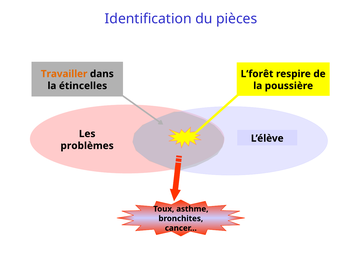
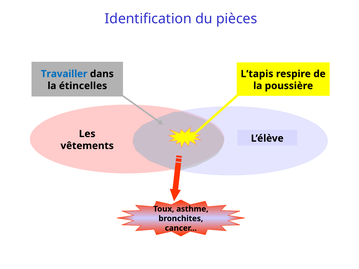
Travailler colour: orange -> blue
L’forêt: L’forêt -> L’tapis
problèmes: problèmes -> vêtements
